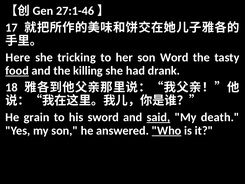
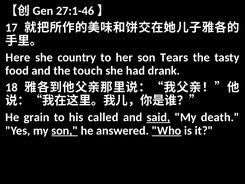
tricking: tricking -> country
Word: Word -> Tears
food underline: present -> none
killing: killing -> touch
sword: sword -> called
son at (65, 130) underline: none -> present
